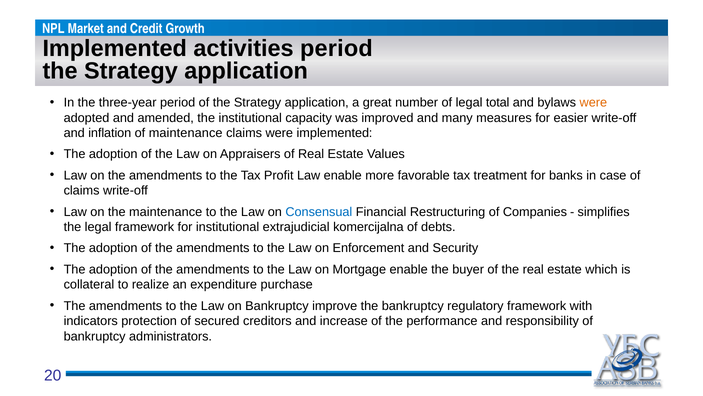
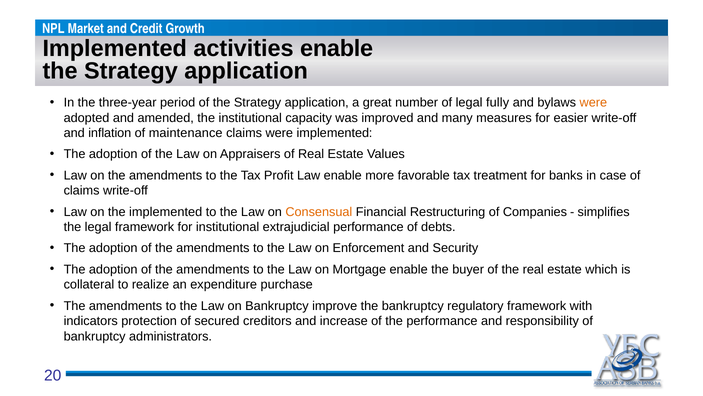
activities period: period -> enable
total: total -> fully
the maintenance: maintenance -> implemented
Consensual colour: blue -> orange
extrajudicial komercijalna: komercijalna -> performance
